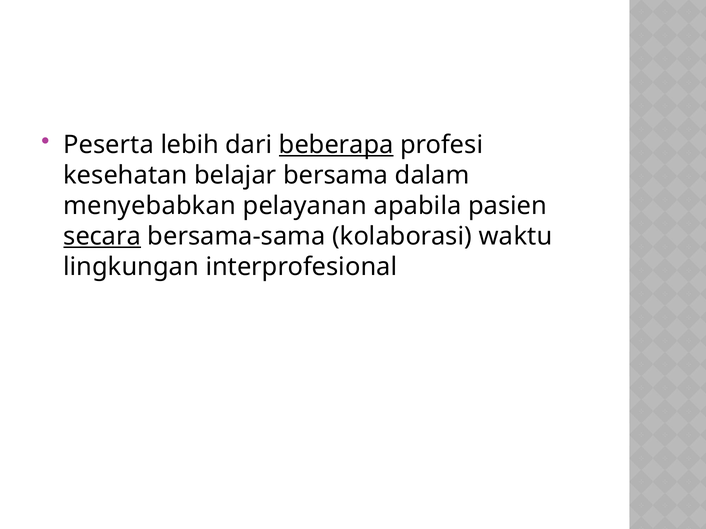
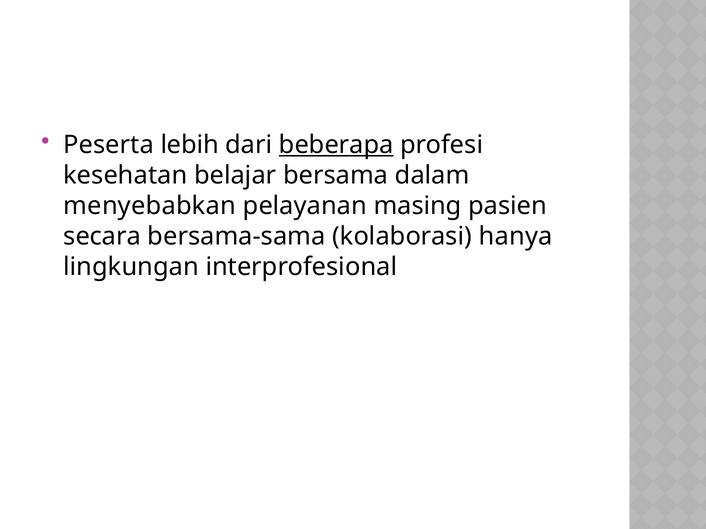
apabila: apabila -> masing
secara underline: present -> none
waktu: waktu -> hanya
